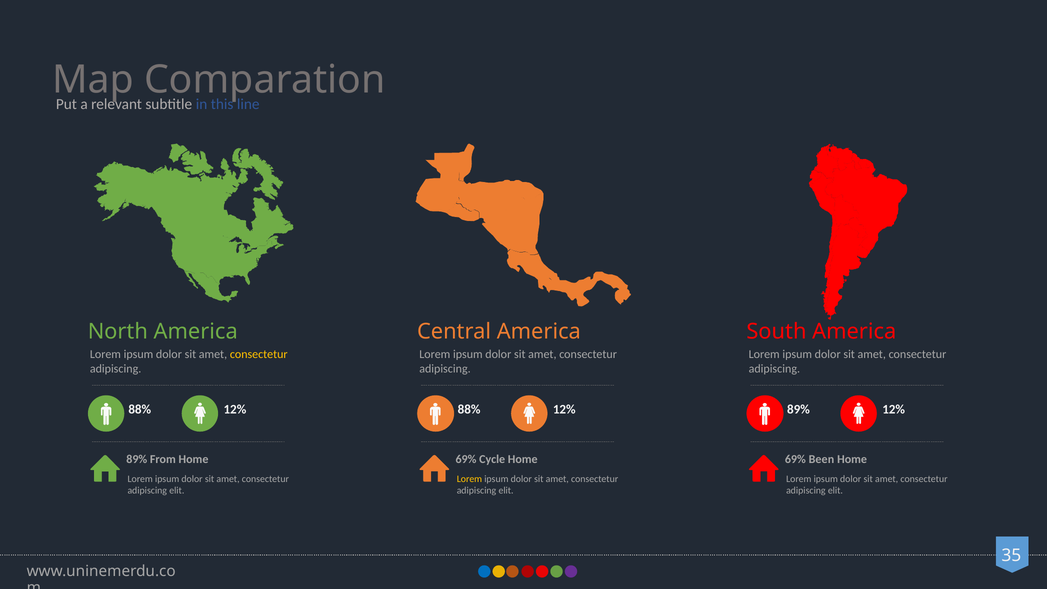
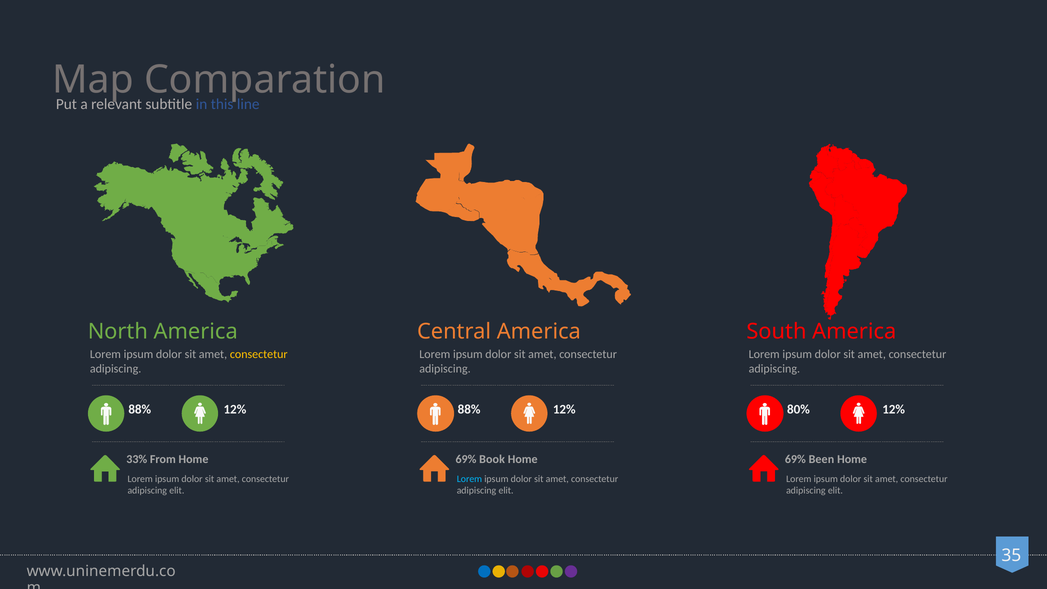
89% at (798, 410): 89% -> 80%
89% at (137, 459): 89% -> 33%
Cycle: Cycle -> Book
Lorem at (469, 479) colour: yellow -> light blue
